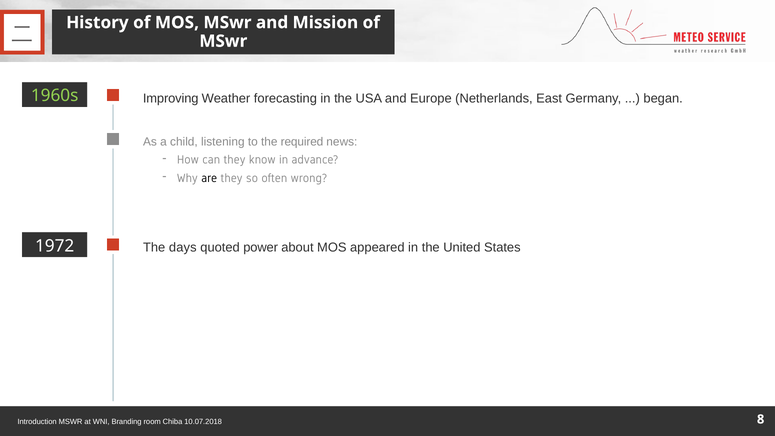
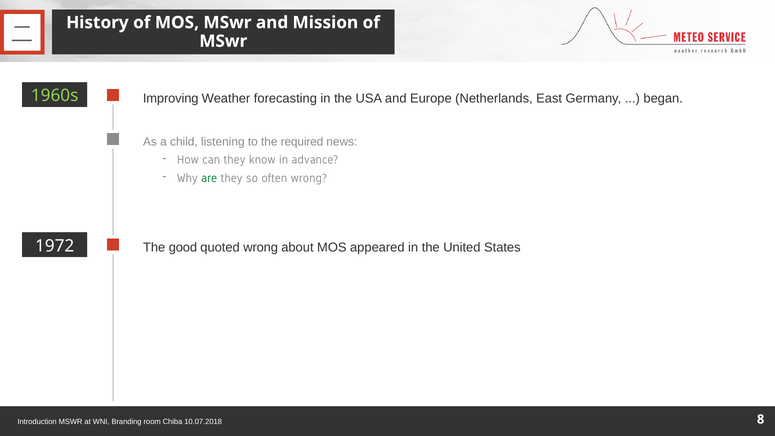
are colour: black -> green
days: days -> good
quoted power: power -> wrong
